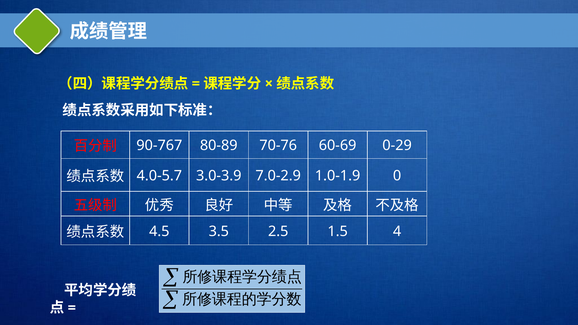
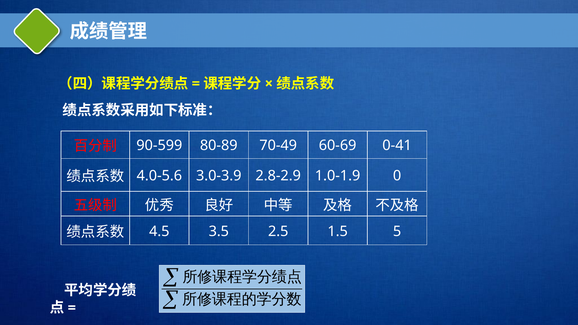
90-767: 90-767 -> 90-599
70-76: 70-76 -> 70-49
0-29: 0-29 -> 0-41
4.0-5.7: 4.0-5.7 -> 4.0-5.6
7.0-2.9: 7.0-2.9 -> 2.8-2.9
4: 4 -> 5
